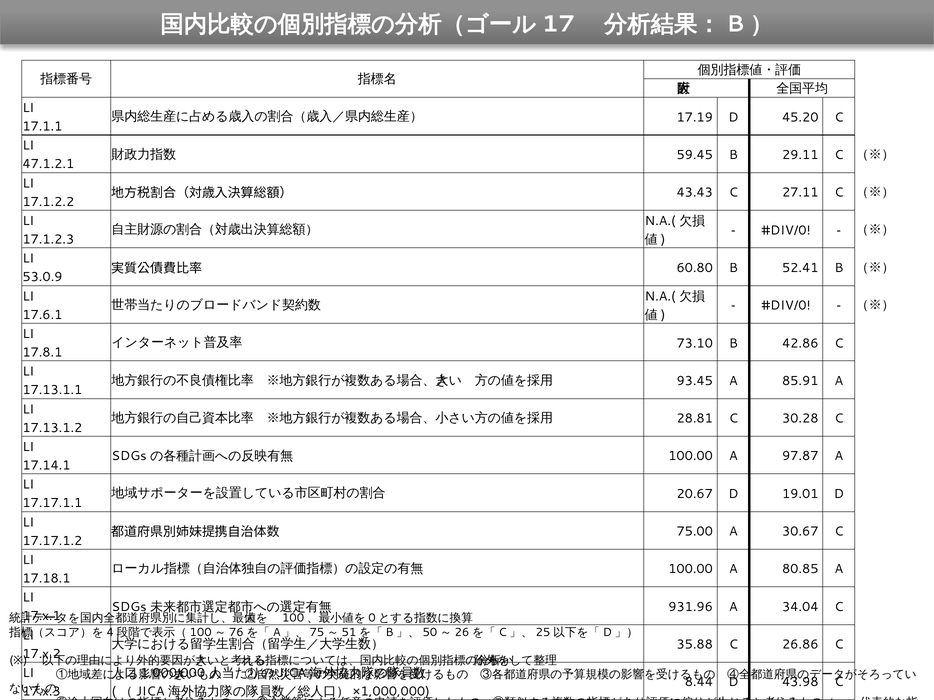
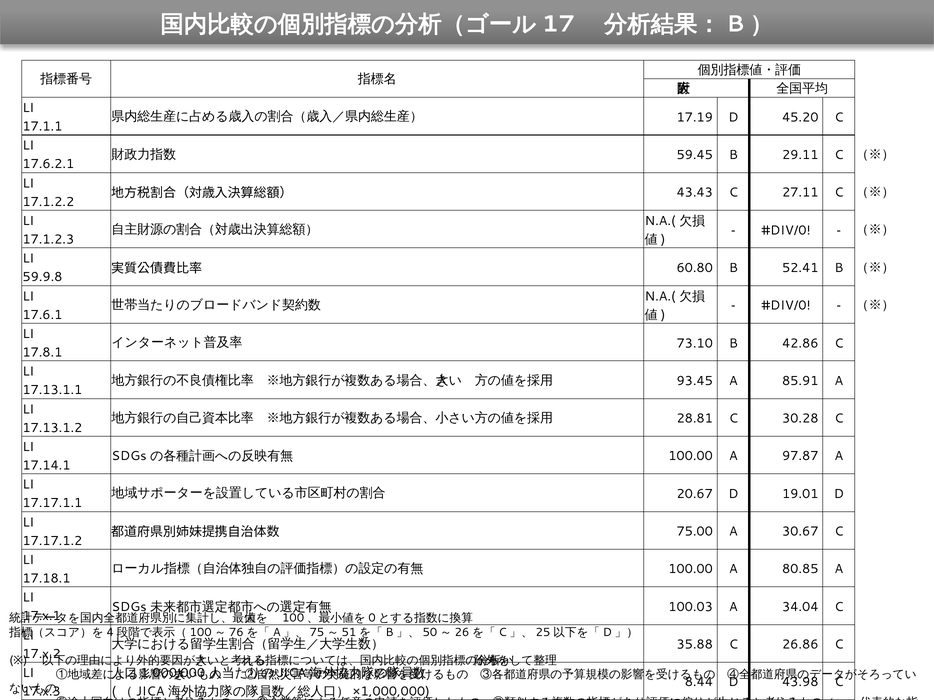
47.1.2.1: 47.1.2.1 -> 17.6.2.1
53.0.9: 53.0.9 -> 59.9.8
931.96: 931.96 -> 100.03
